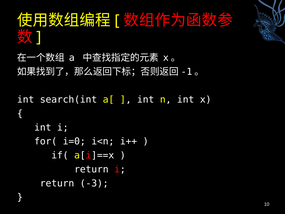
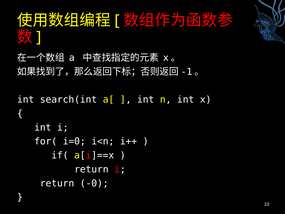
-3: -3 -> -0
